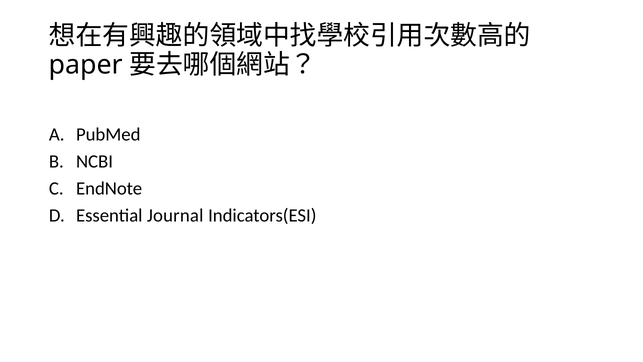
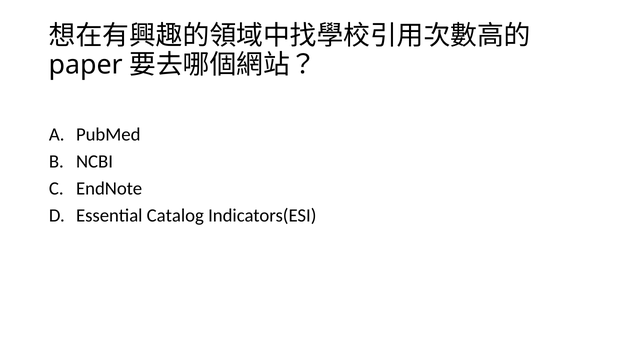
Journal: Journal -> Catalog
